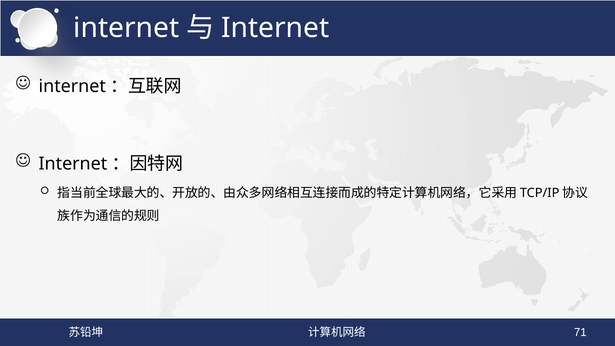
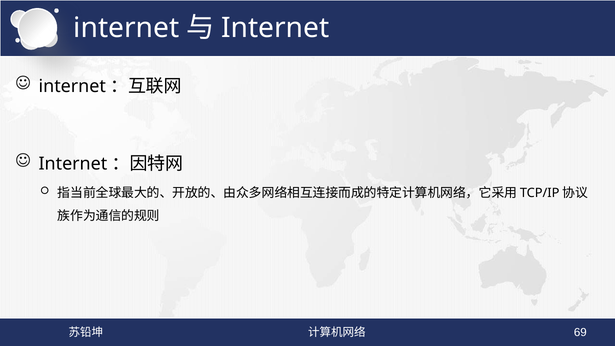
71: 71 -> 69
